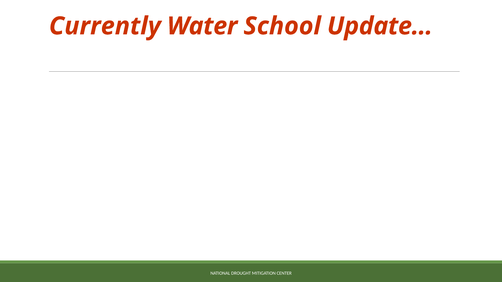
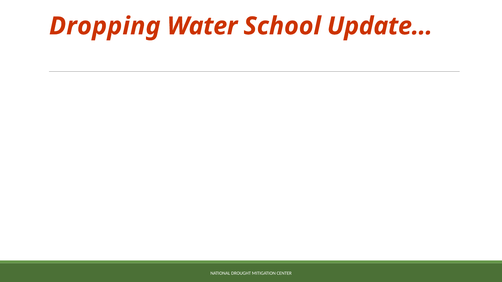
Currently: Currently -> Dropping
